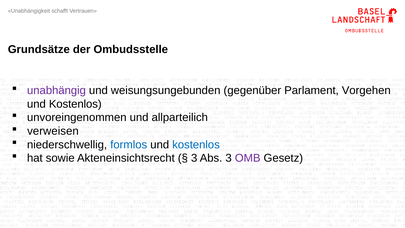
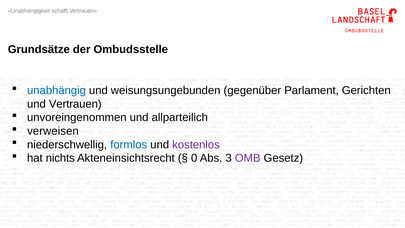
unabhängig colour: purple -> blue
Vorgehen: Vorgehen -> Gerichten
Kostenlos at (75, 104): Kostenlos -> Vertrauen
kostenlos at (196, 145) colour: blue -> purple
sowie: sowie -> nichts
3 at (194, 158): 3 -> 0
